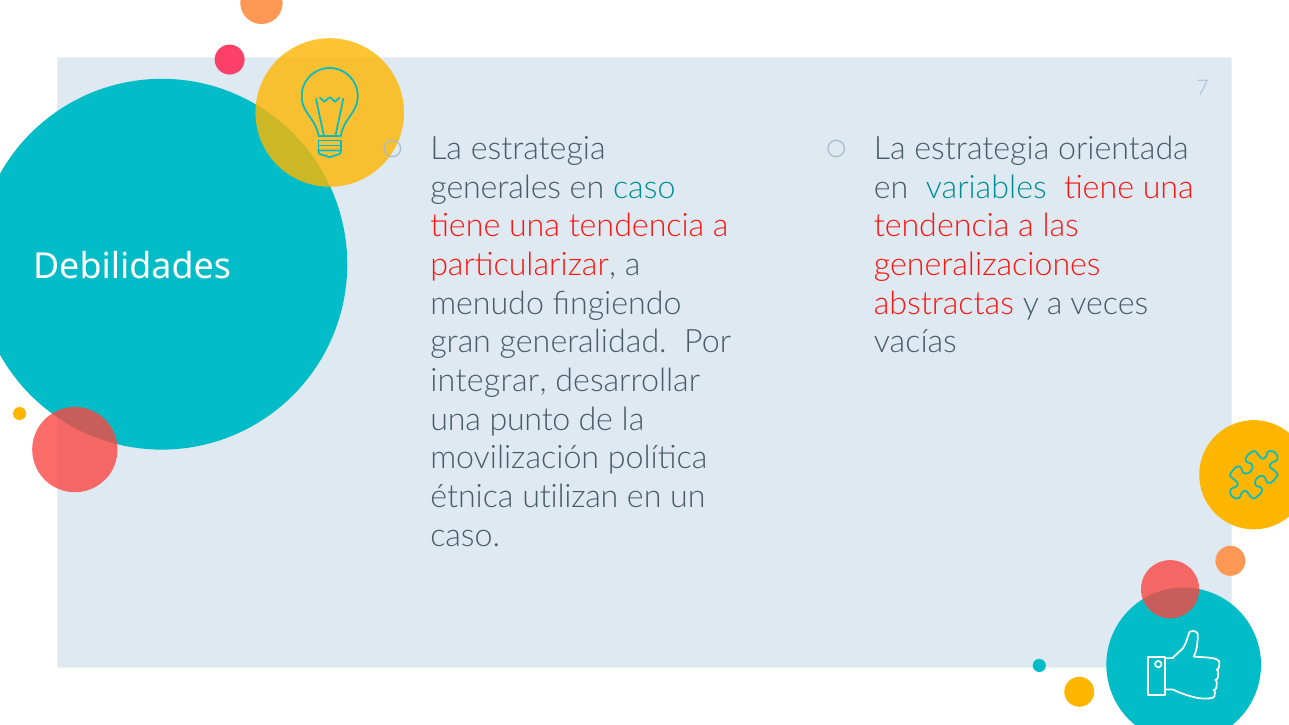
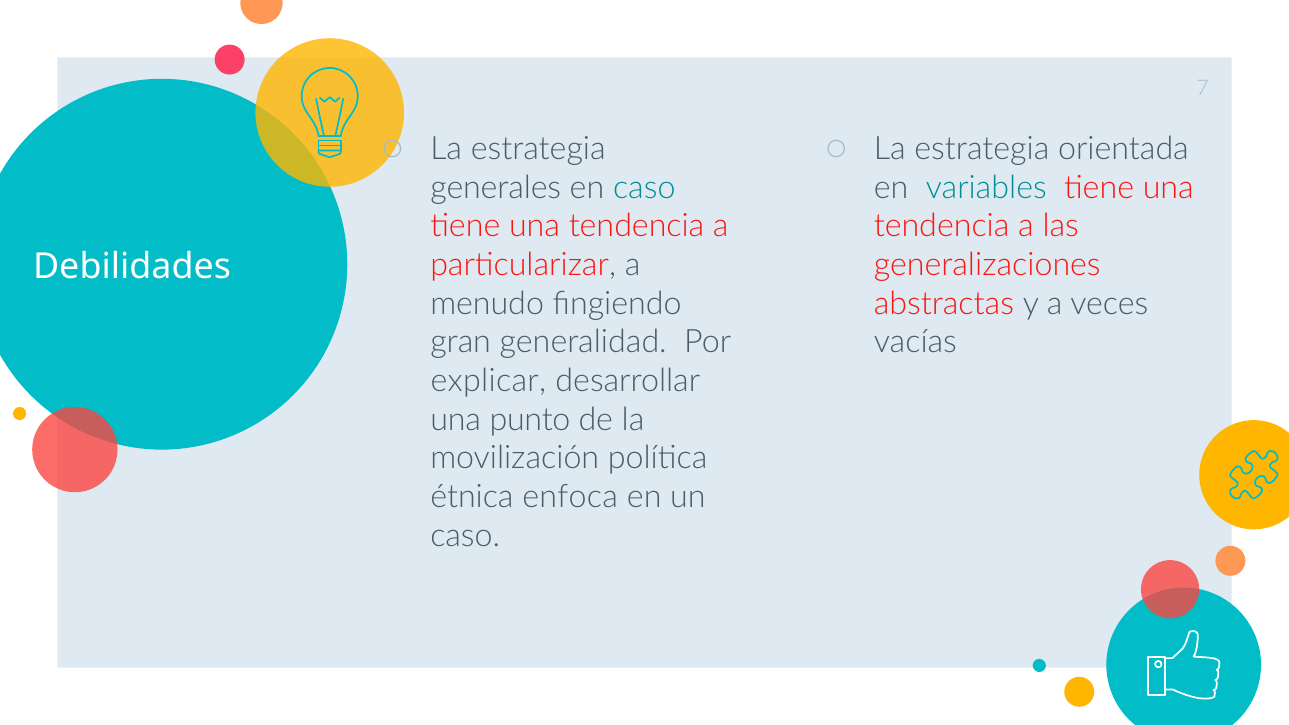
integrar: integrar -> explicar
utilizan: utilizan -> enfoca
